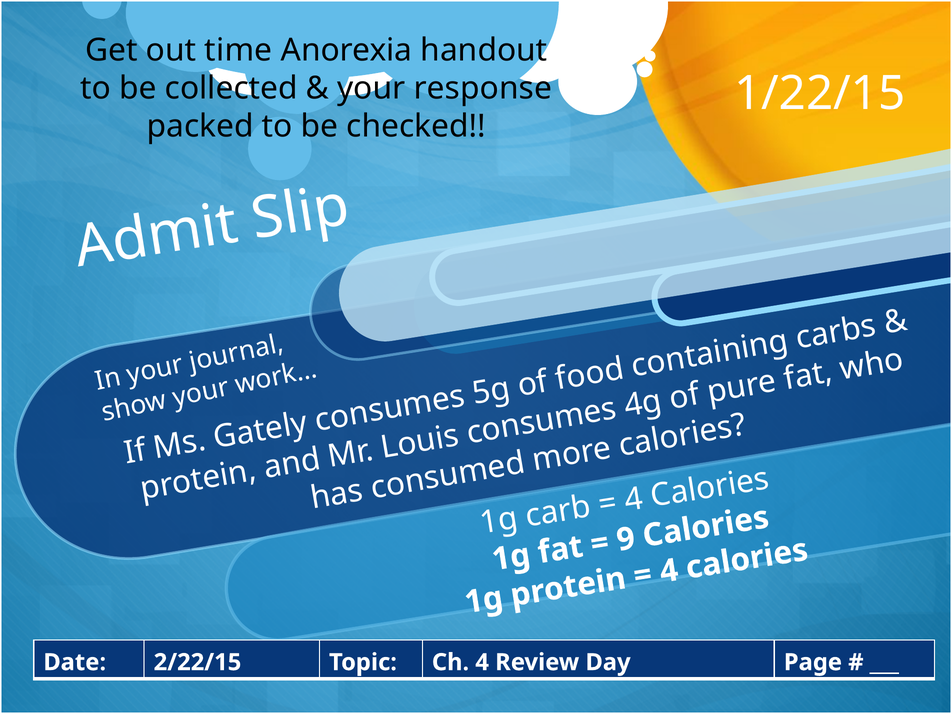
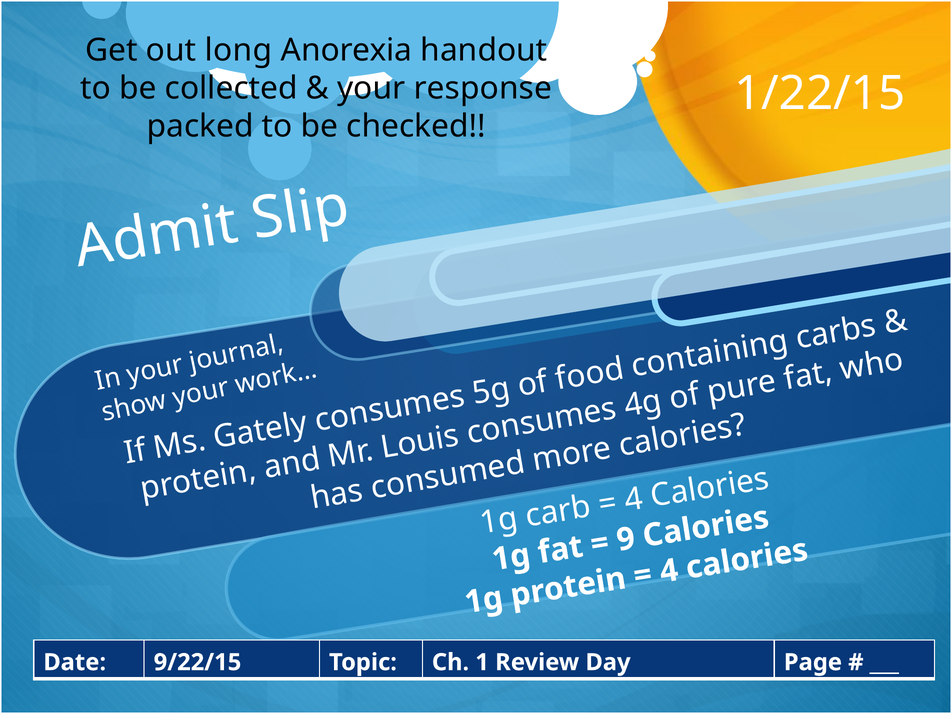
time: time -> long
2/22/15: 2/22/15 -> 9/22/15
Ch 4: 4 -> 1
